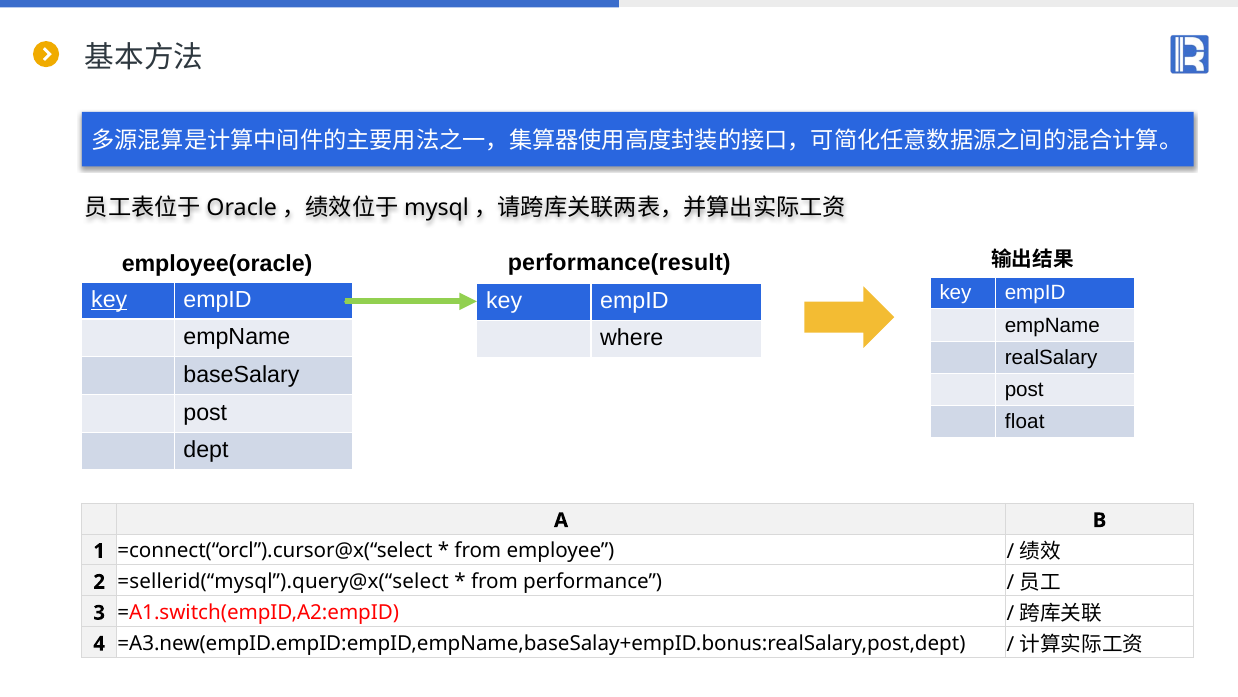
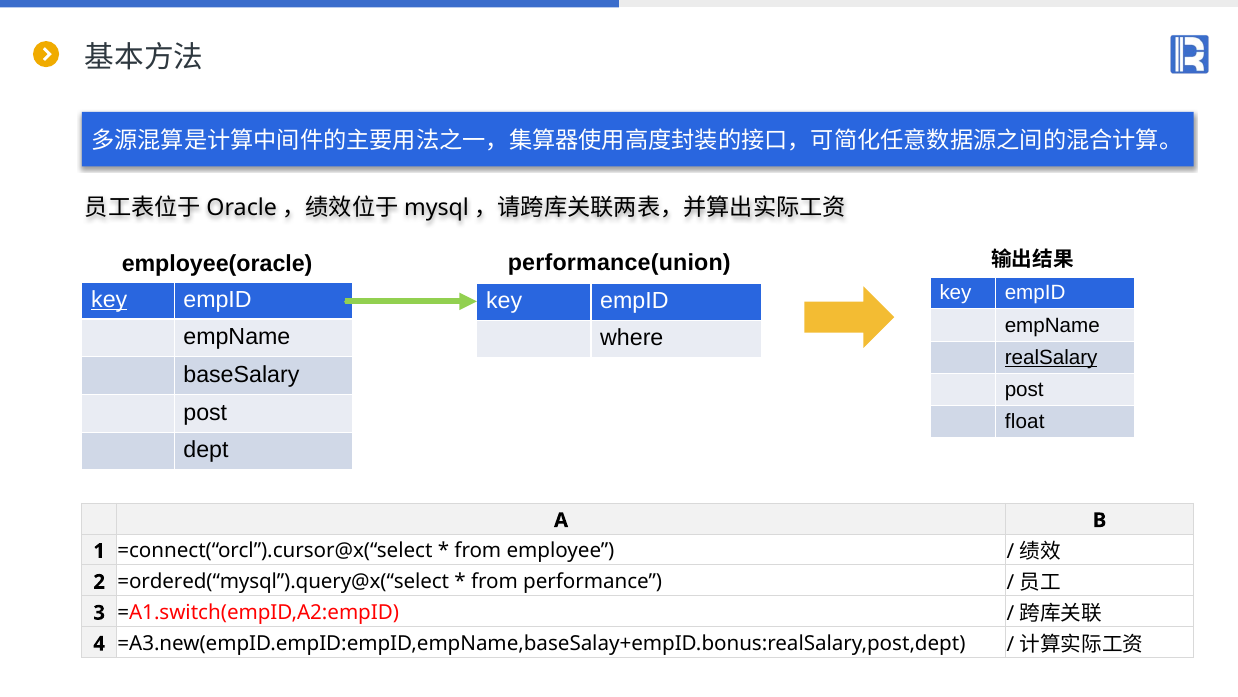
performance(result: performance(result -> performance(union
realSalary underline: none -> present
=sellerid(“mysql”).query@x(“select: =sellerid(“mysql”).query@x(“select -> =ordered(“mysql”).query@x(“select
